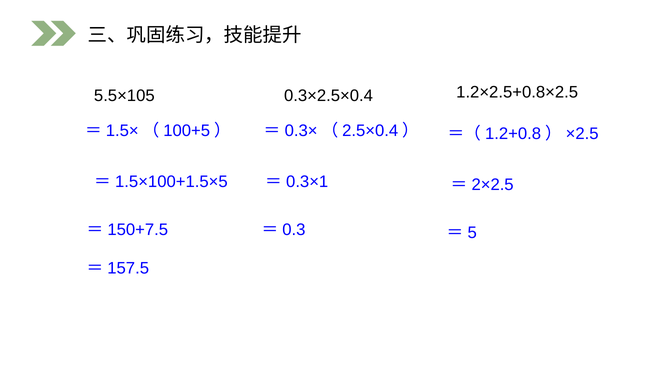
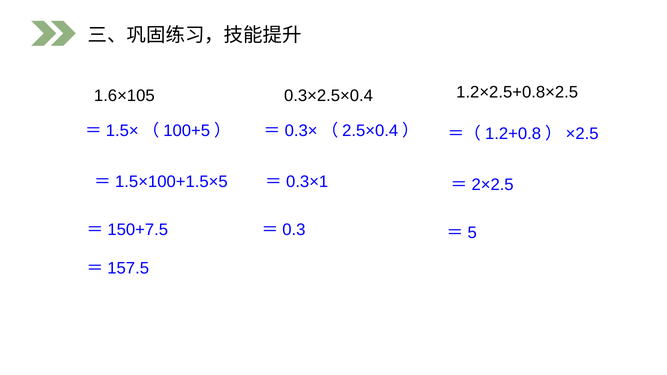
5.5×105: 5.5×105 -> 1.6×105
